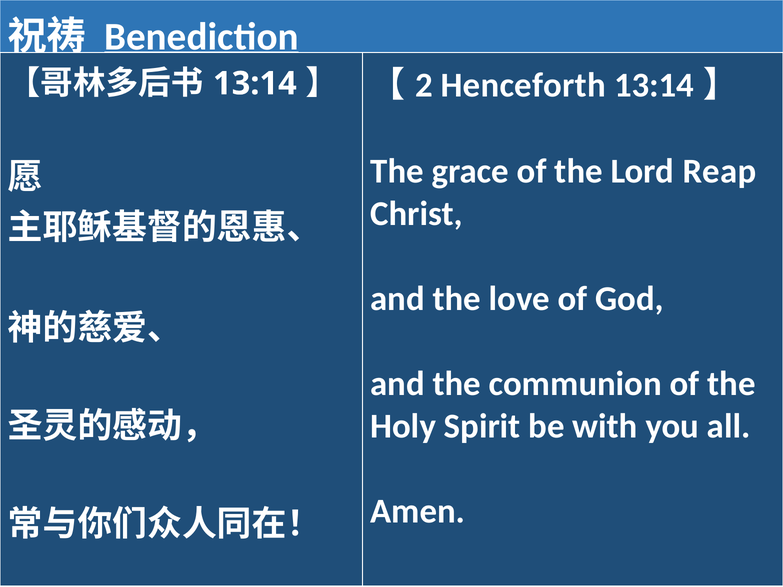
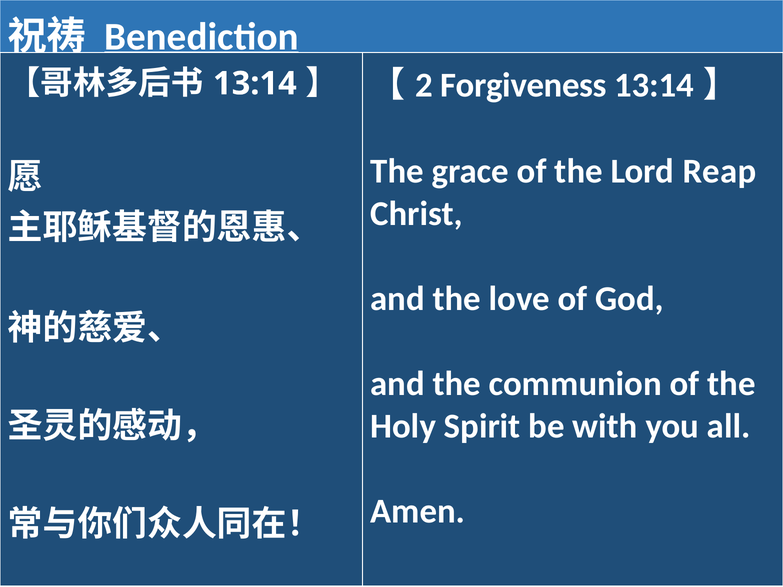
Henceforth: Henceforth -> Forgiveness
